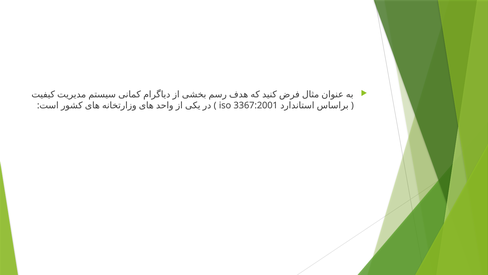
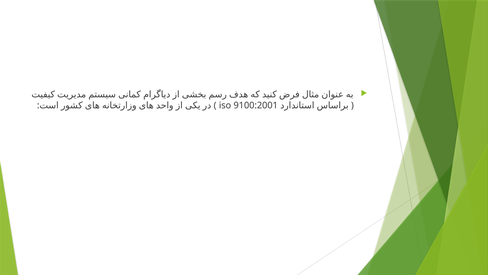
3367:2001: 3367:2001 -> 9100:2001
